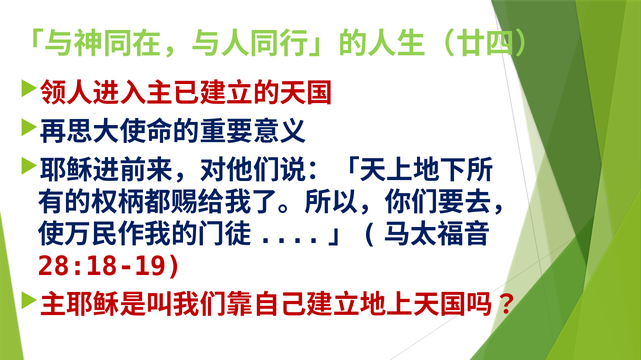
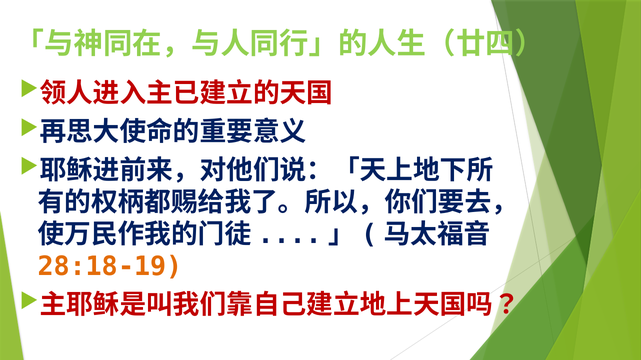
28:18-19 colour: red -> orange
